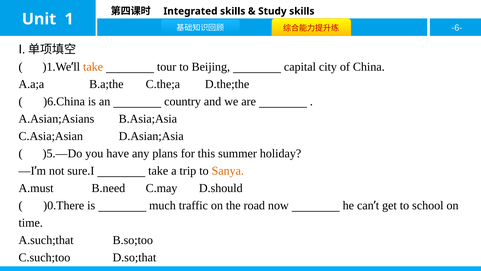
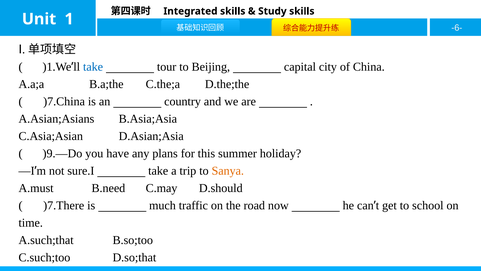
take at (93, 67) colour: orange -> blue
)6.China: )6.China -> )7.China
)5.—Do: )5.—Do -> )9.—Do
)0.There: )0.There -> )7.There
